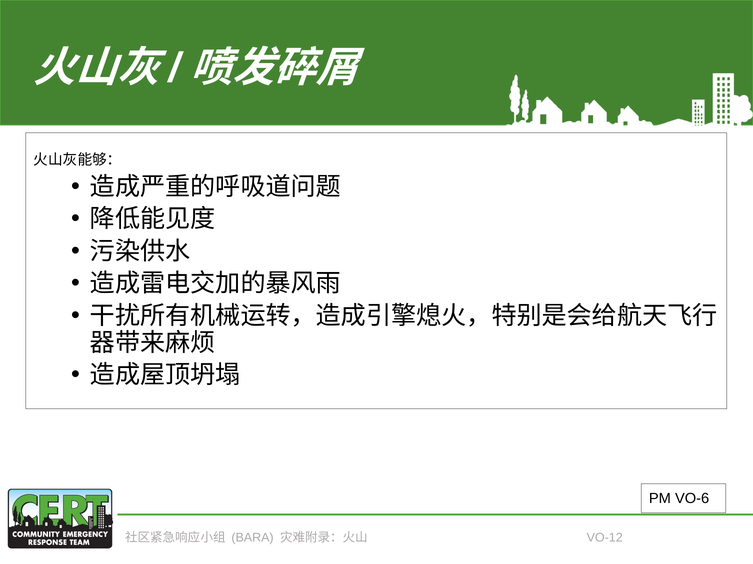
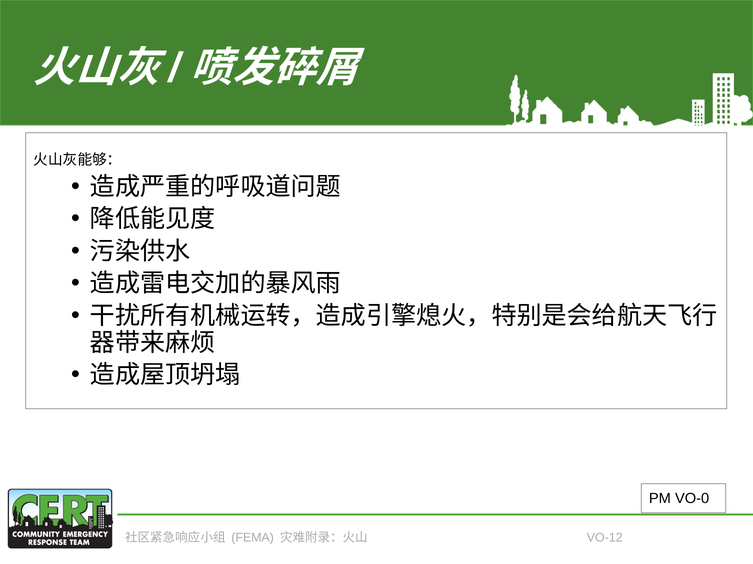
VO-6: VO-6 -> VO-0
BARA: BARA -> FEMA
